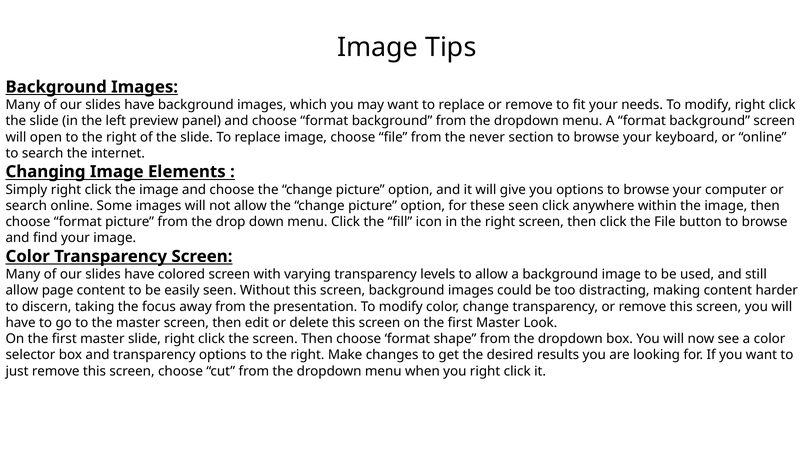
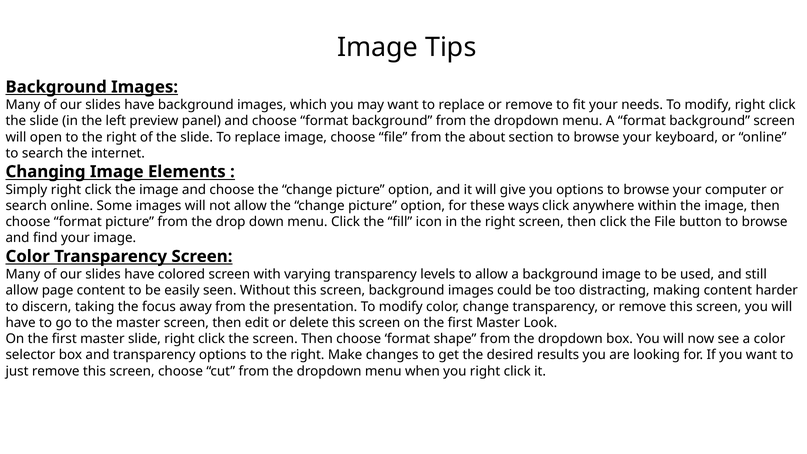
never: never -> about
these seen: seen -> ways
